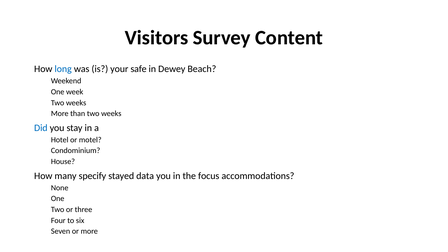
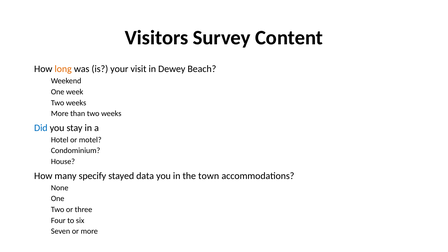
long colour: blue -> orange
safe: safe -> visit
focus: focus -> town
